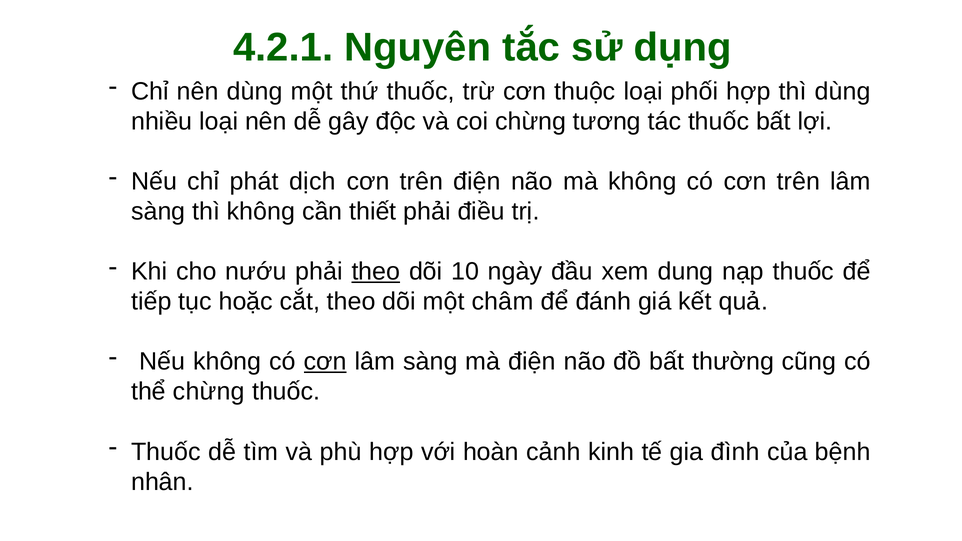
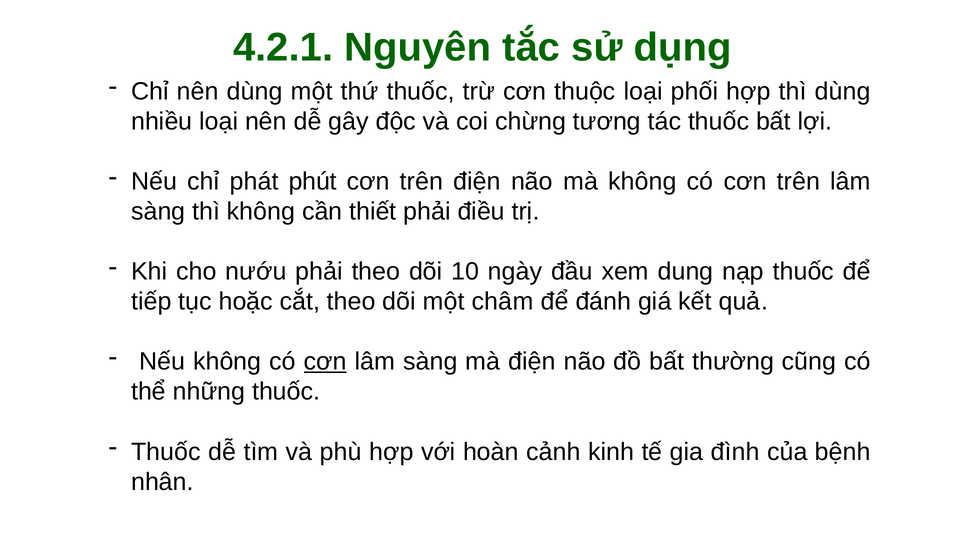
dịch: dịch -> phút
theo at (376, 272) underline: present -> none
chừng at (209, 392): chừng -> những
